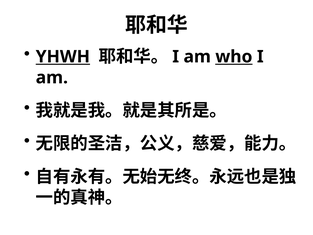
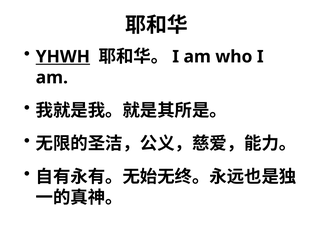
who underline: present -> none
